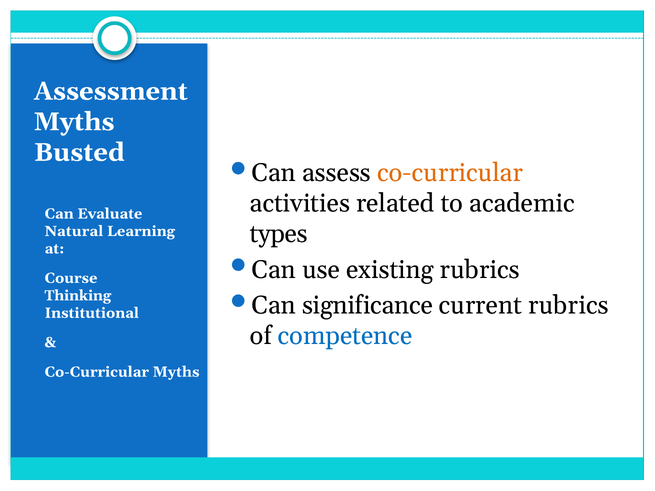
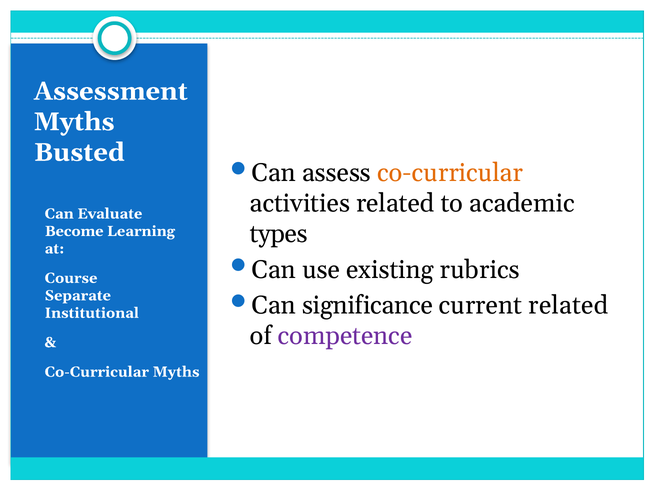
Natural: Natural -> Become
Thinking: Thinking -> Separate
current rubrics: rubrics -> related
competence colour: blue -> purple
